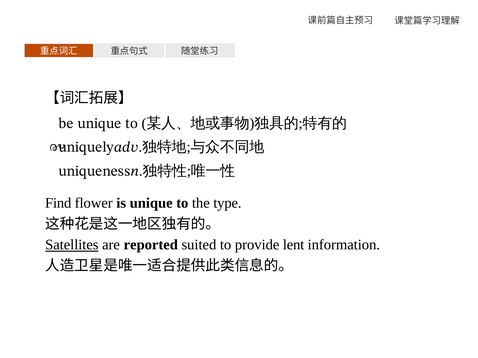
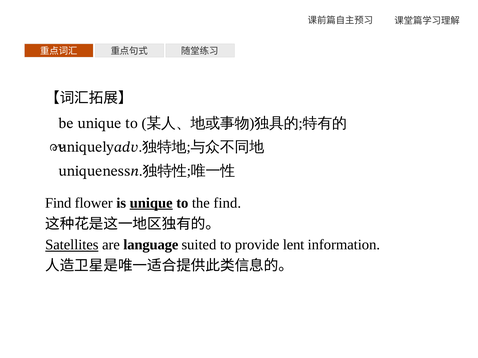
unique at (151, 203) underline: none -> present
the type: type -> find
reported: reported -> language
